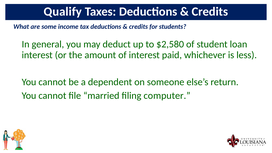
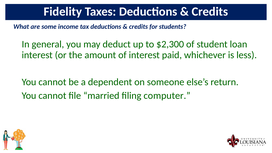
Qualify: Qualify -> Fidelity
$2,580: $2,580 -> $2,300
